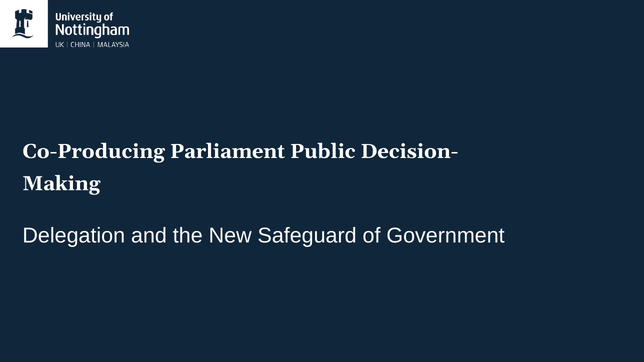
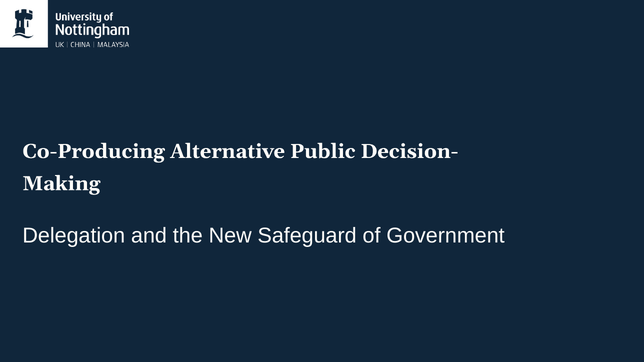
Parliament: Parliament -> Alternative
